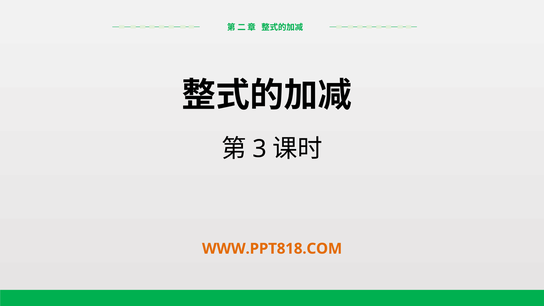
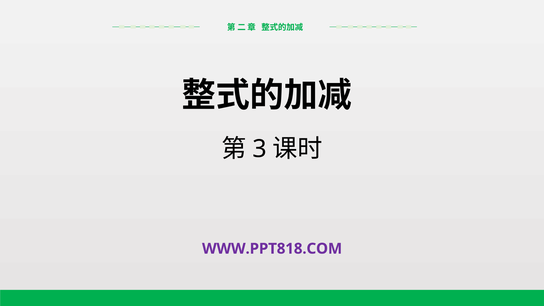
WWW.PPT818.COM colour: orange -> purple
